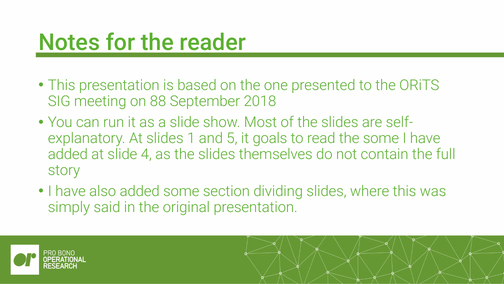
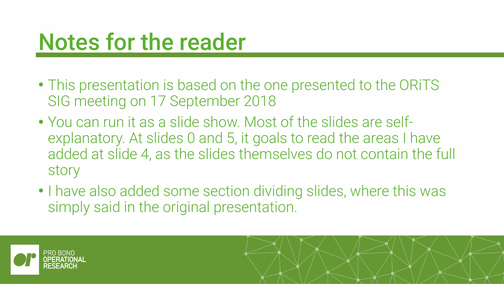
88: 88 -> 17
1: 1 -> 0
the some: some -> areas
